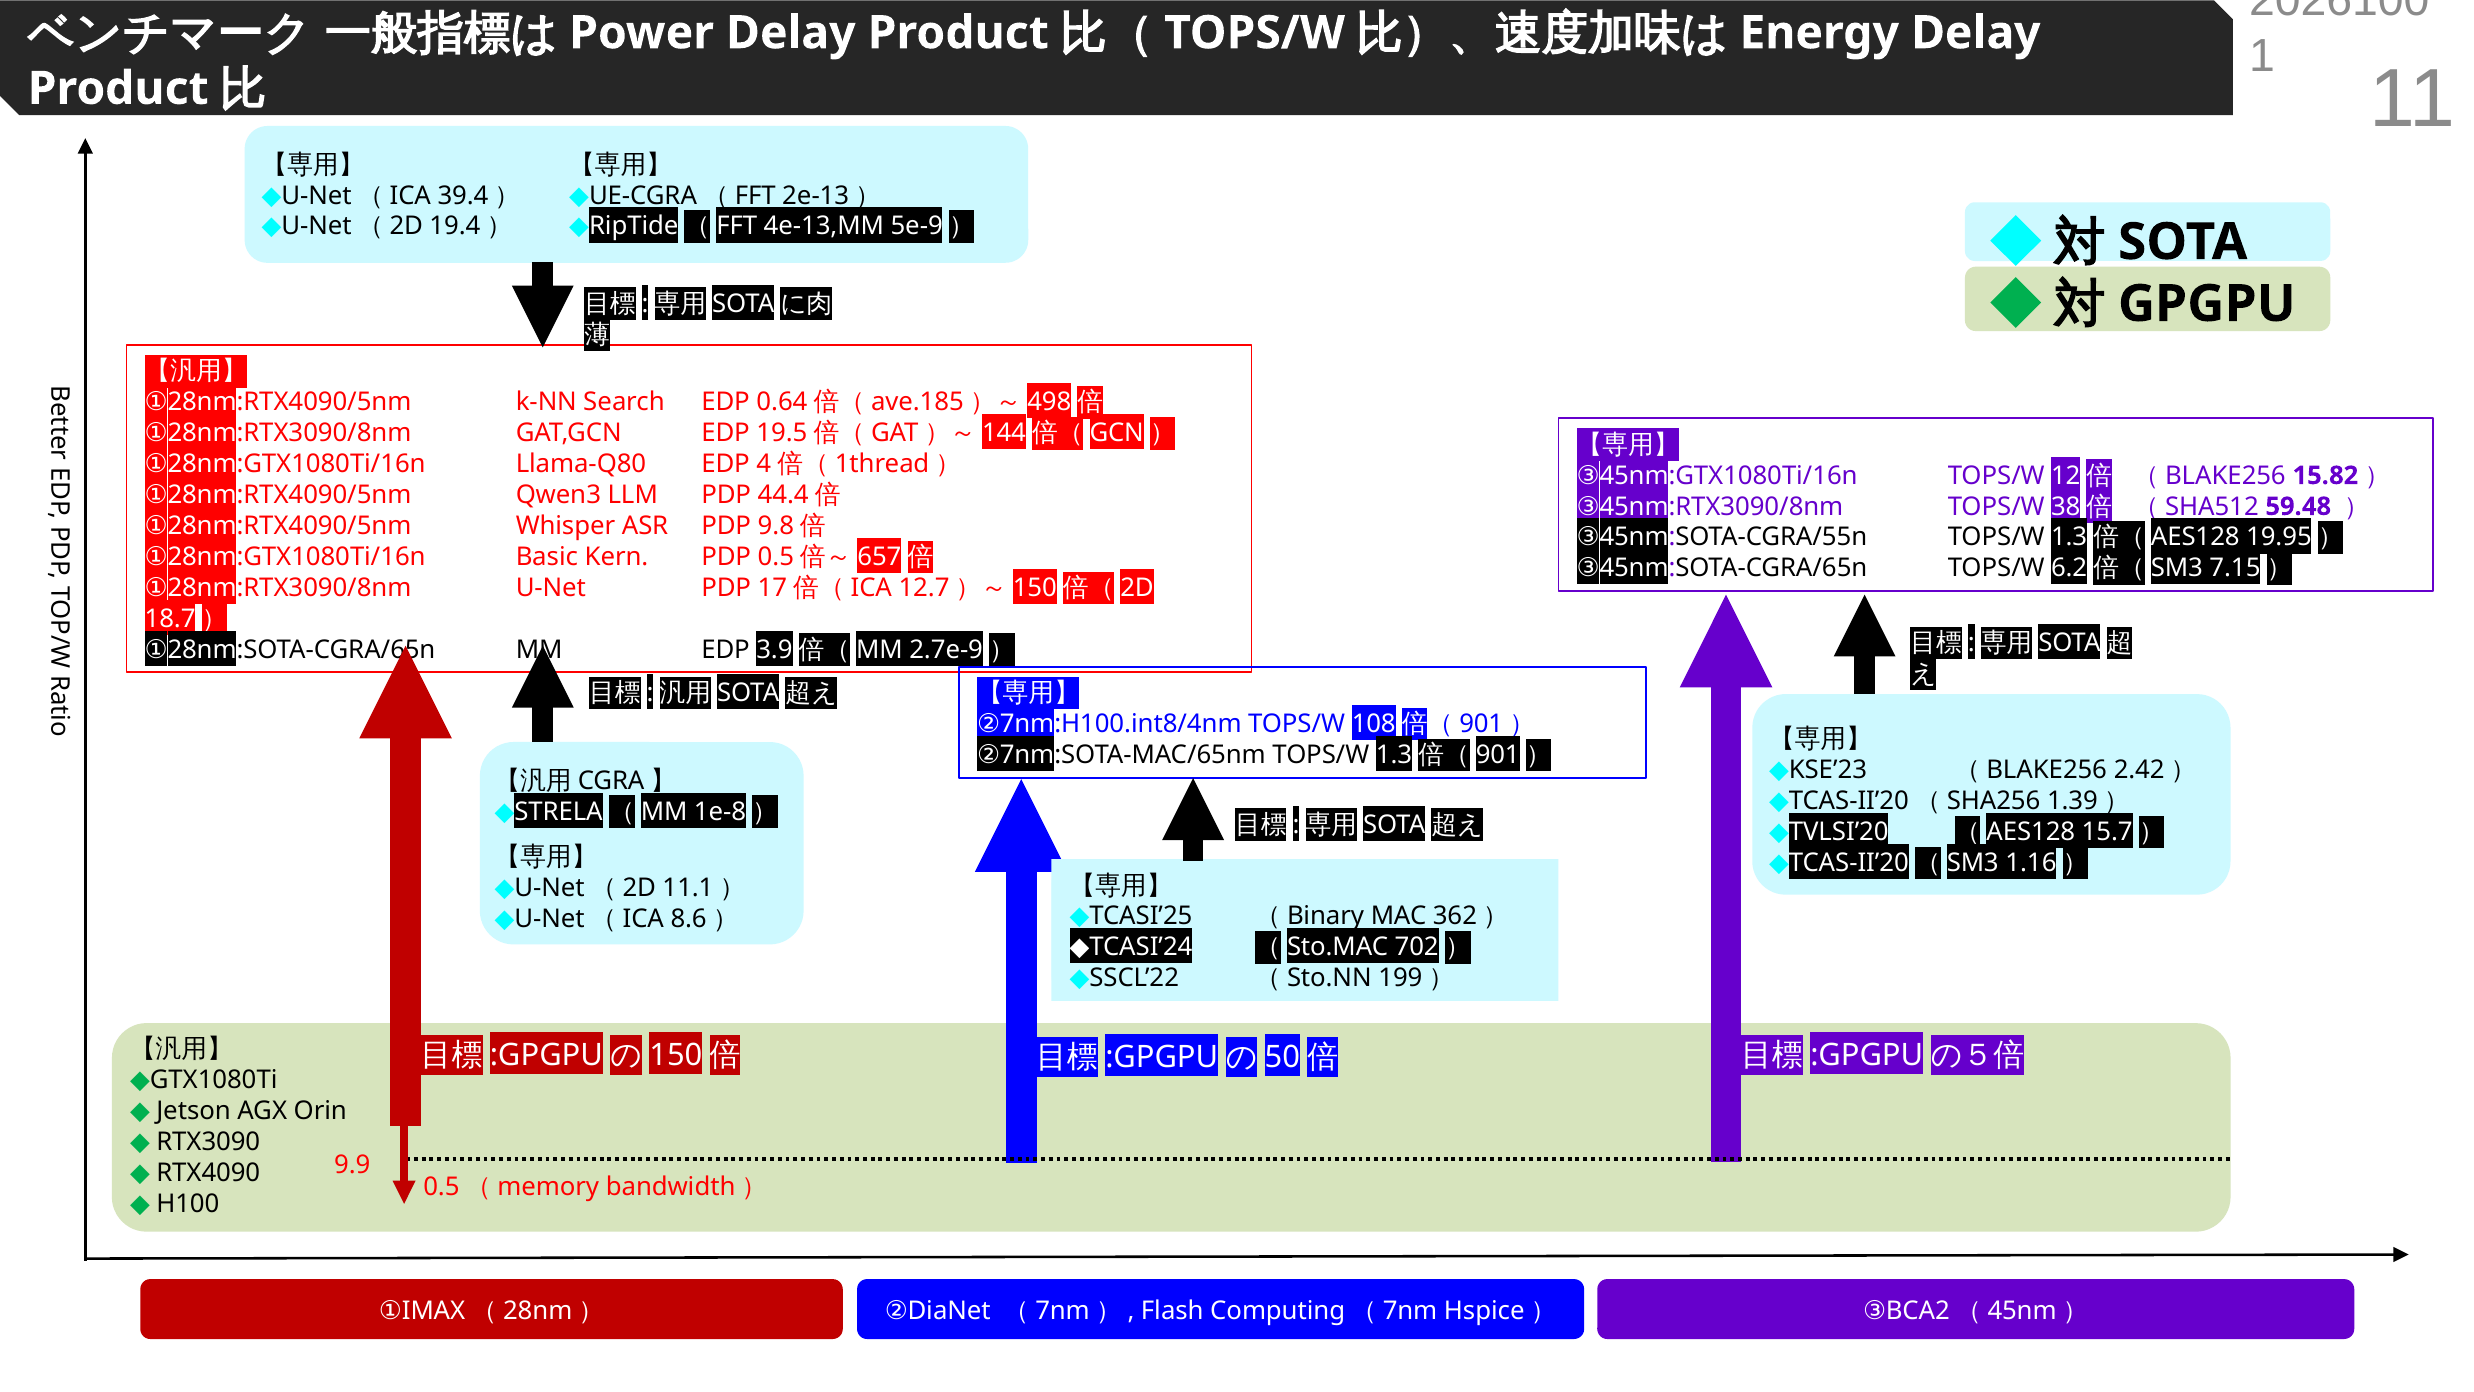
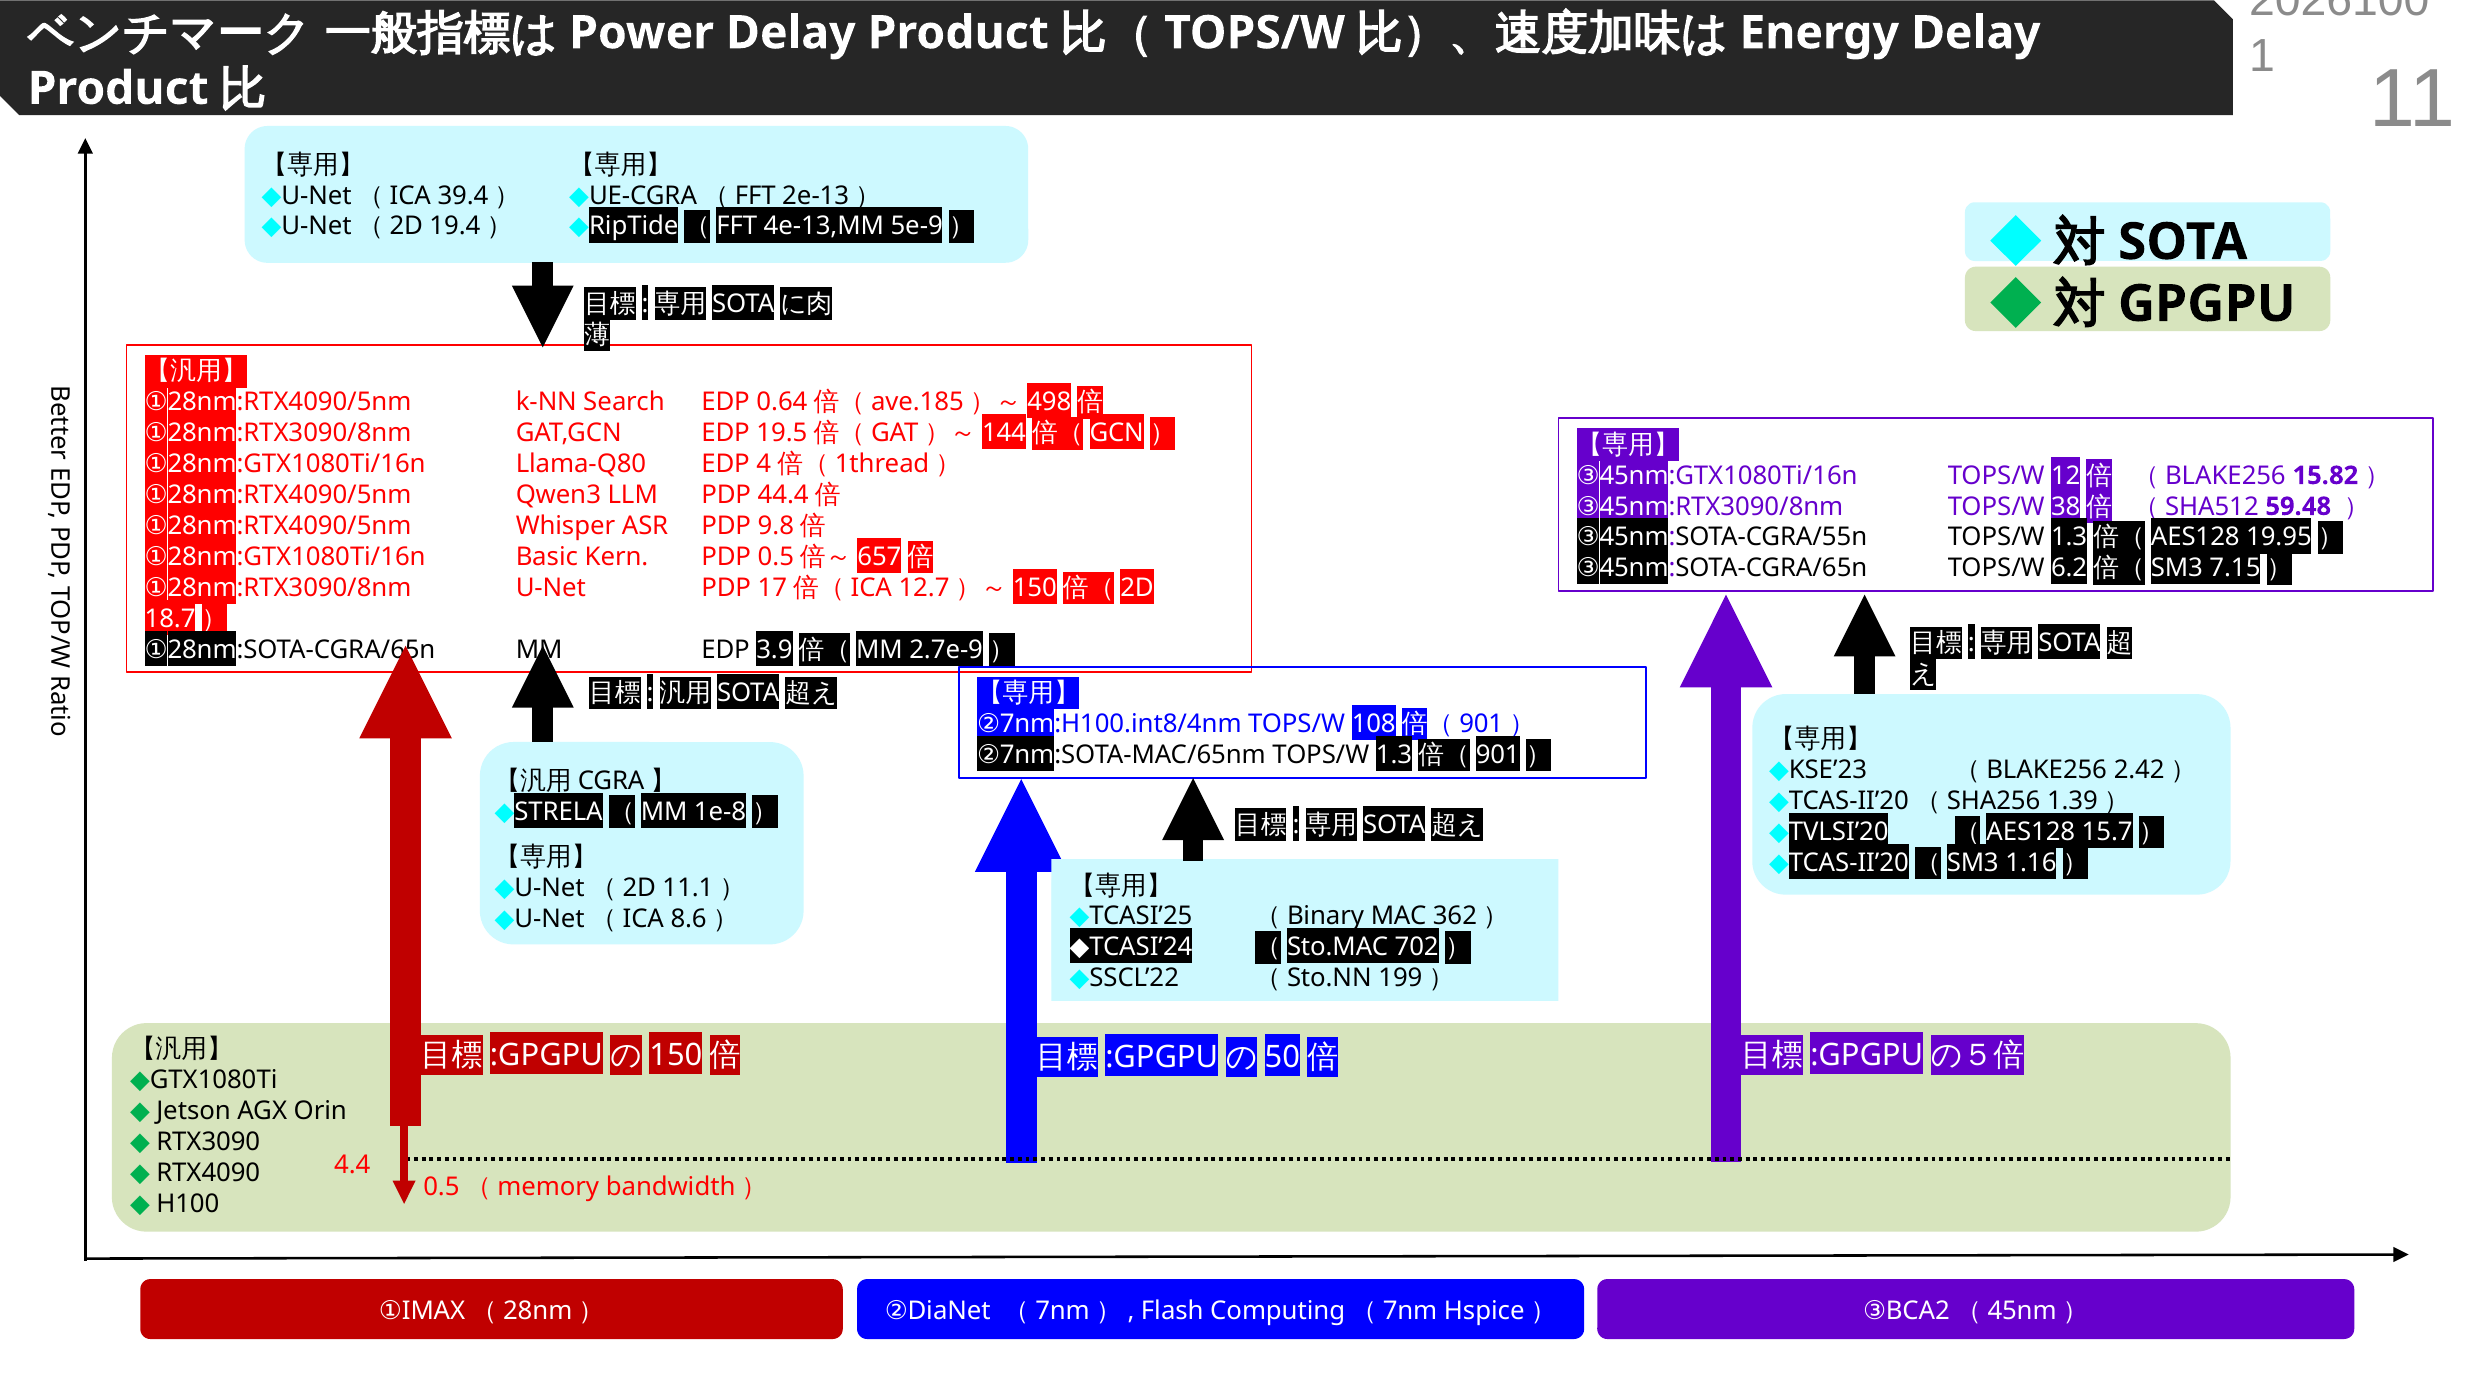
9.9: 9.9 -> 4.4
